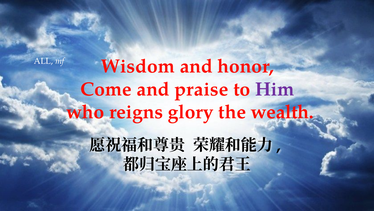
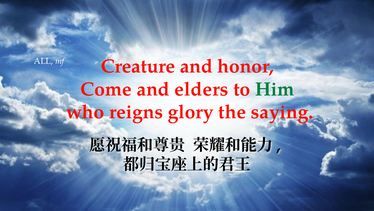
Wisdom: Wisdom -> Creature
praise: praise -> elders
Him colour: purple -> green
wealth: wealth -> saying
